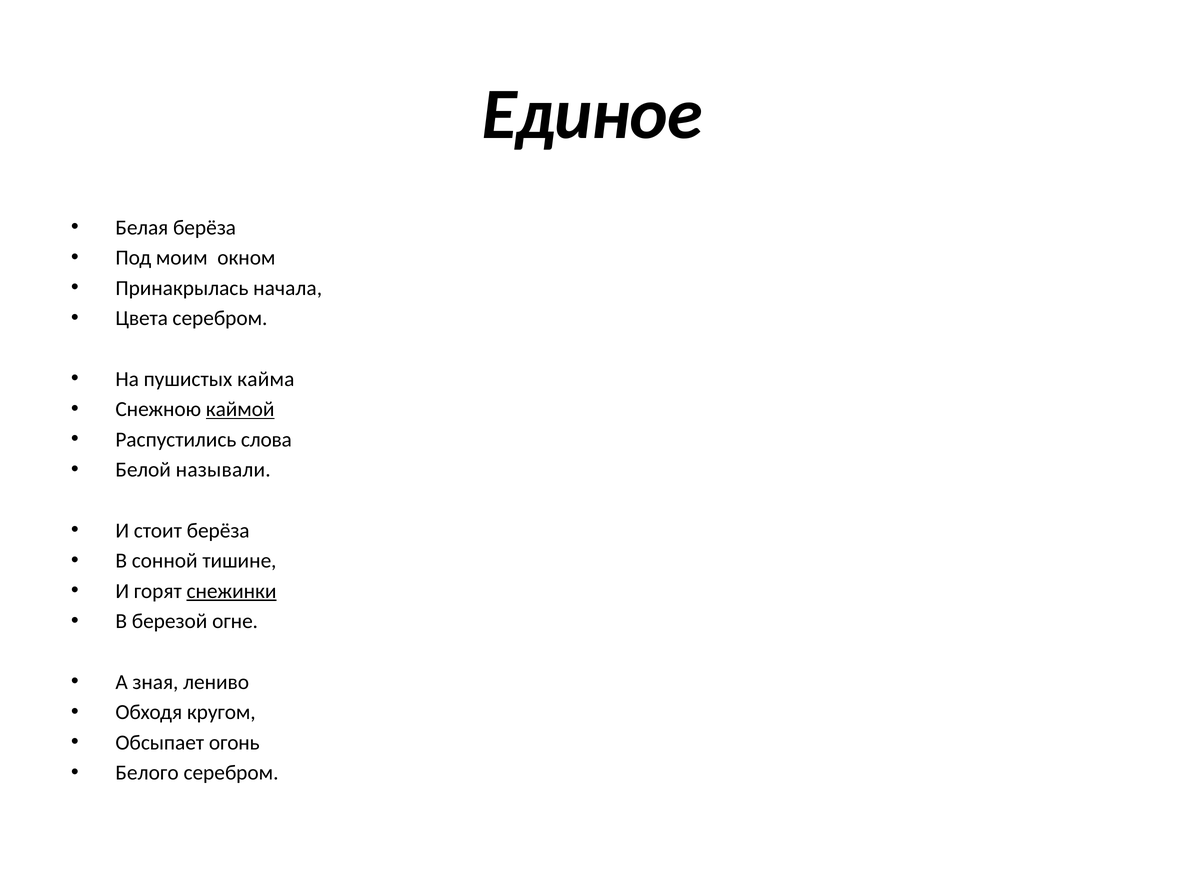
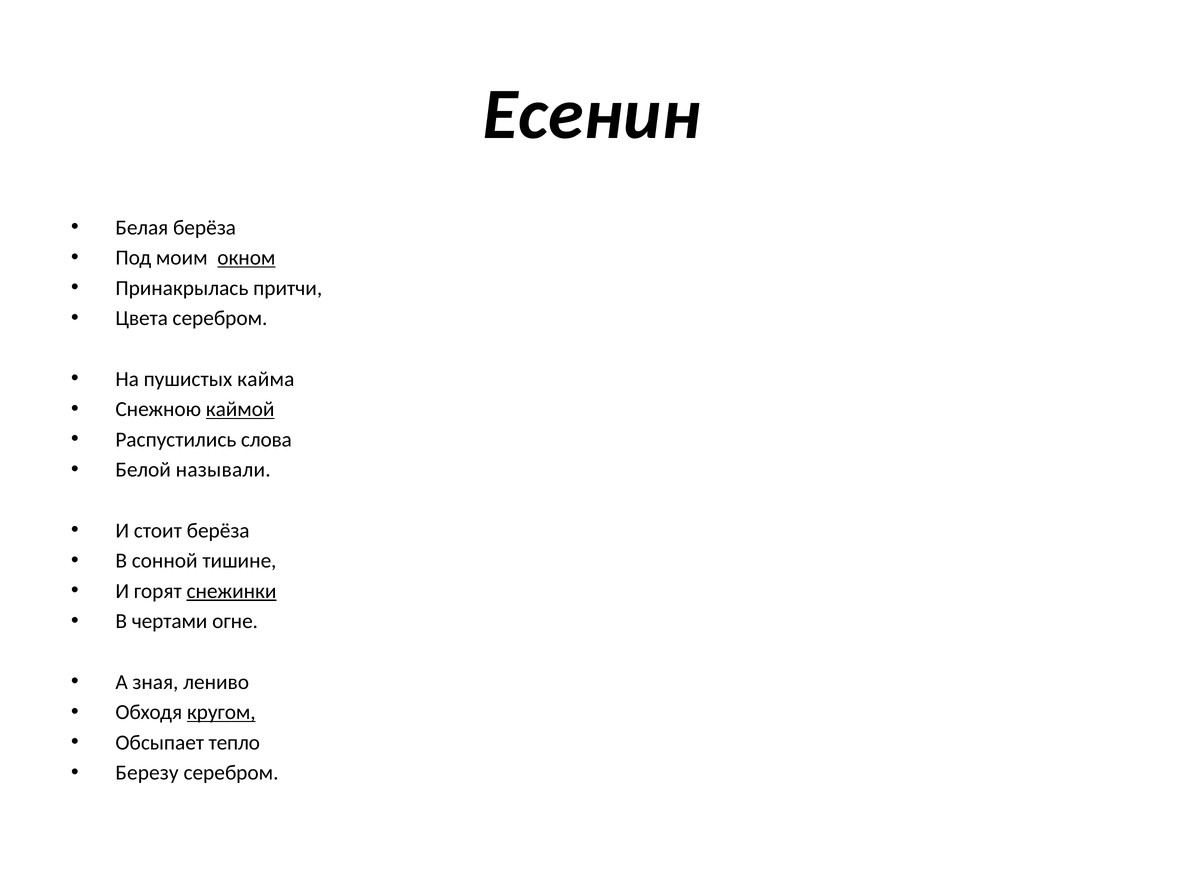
Единое: Единое -> Есенин
окном underline: none -> present
начала: начала -> притчи
березой: березой -> чертами
кругом underline: none -> present
огонь: огонь -> тепло
Белого: Белого -> Березу
